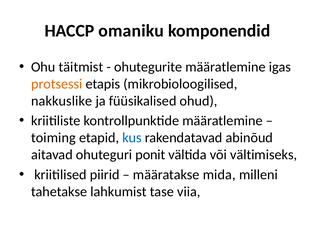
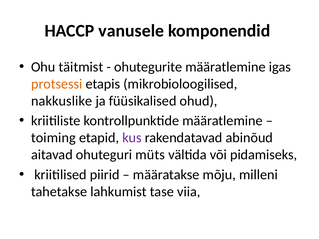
omaniku: omaniku -> vanusele
kus colour: blue -> purple
ponit: ponit -> müts
vältimiseks: vältimiseks -> pidamiseks
mida: mida -> mõju
